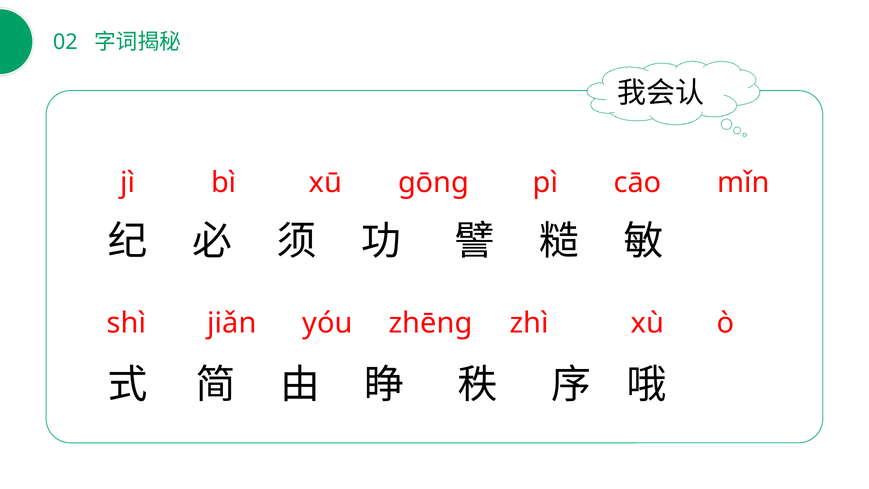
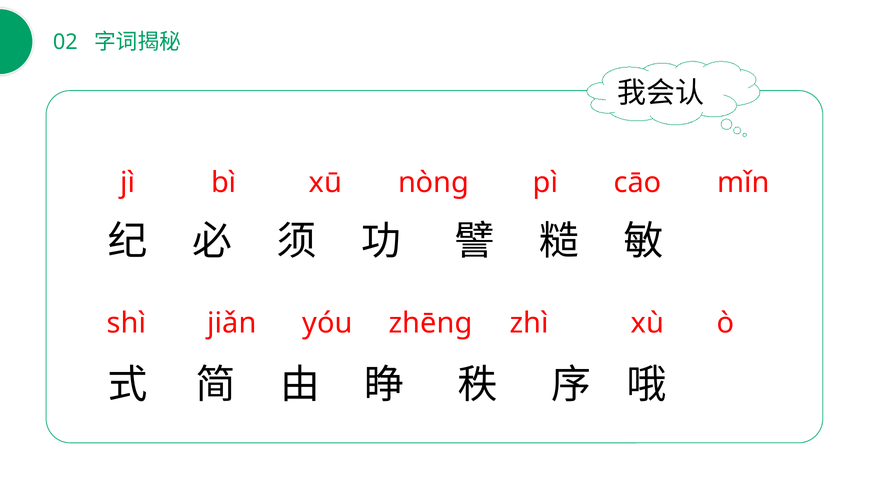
gōng: gōng -> nònɡ
